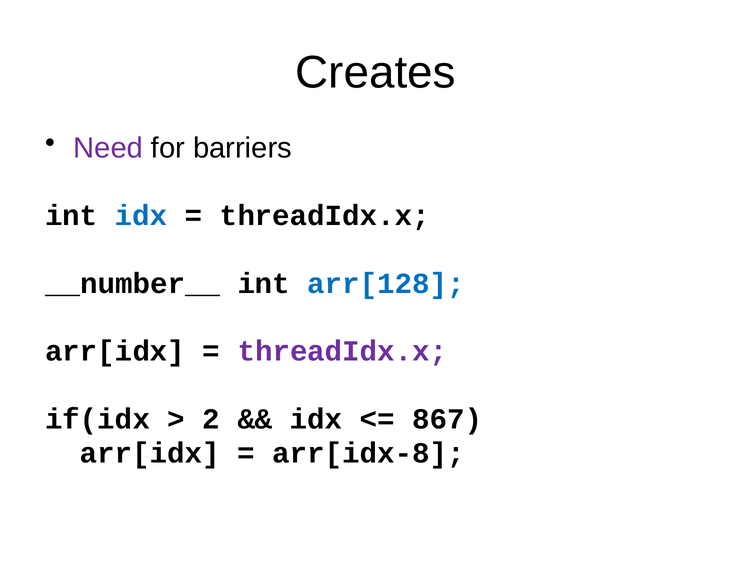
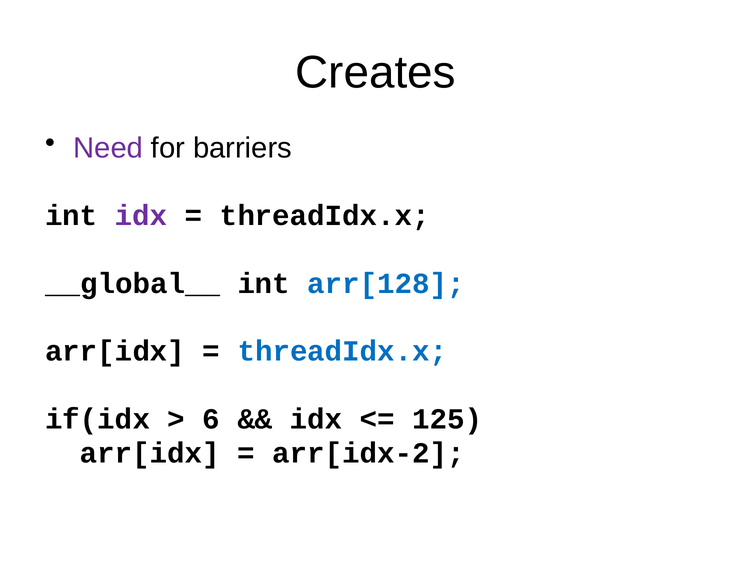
idx at (141, 216) colour: blue -> purple
__number__: __number__ -> __global__
threadIdx.x at (343, 351) colour: purple -> blue
2: 2 -> 6
867: 867 -> 125
arr[idx-8: arr[idx-8 -> arr[idx-2
